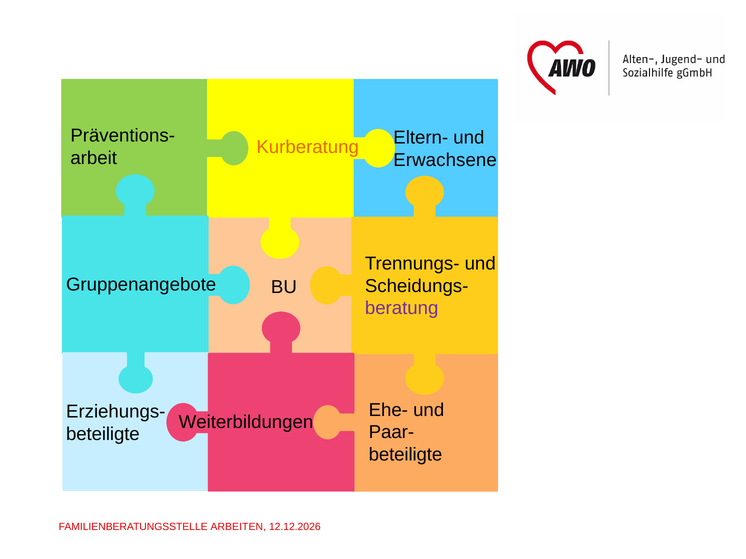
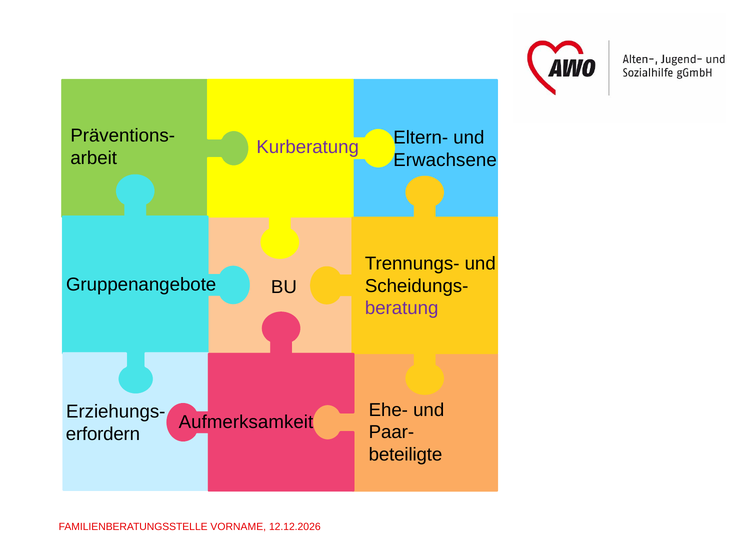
Kurberatung colour: orange -> purple
Weiterbildungen: Weiterbildungen -> Aufmerksamkeit
beteiligte at (103, 434): beteiligte -> erfordern
ARBEITEN: ARBEITEN -> VORNAME
